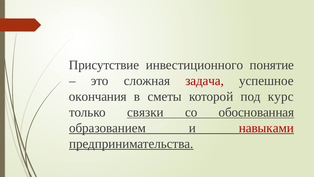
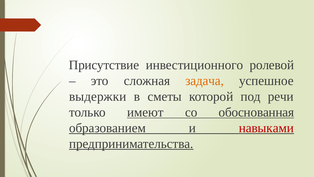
понятие: понятие -> ролевой
задача colour: red -> orange
окончания: окончания -> выдержки
курс: курс -> речи
связки: связки -> имеют
